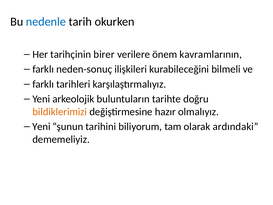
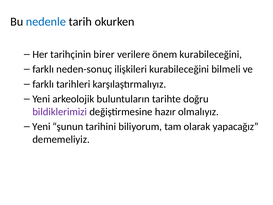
önem kavramlarının: kavramlarının -> kurabileceğini
bildiklerimizi colour: orange -> purple
ardındaki: ardındaki -> yapacağız
